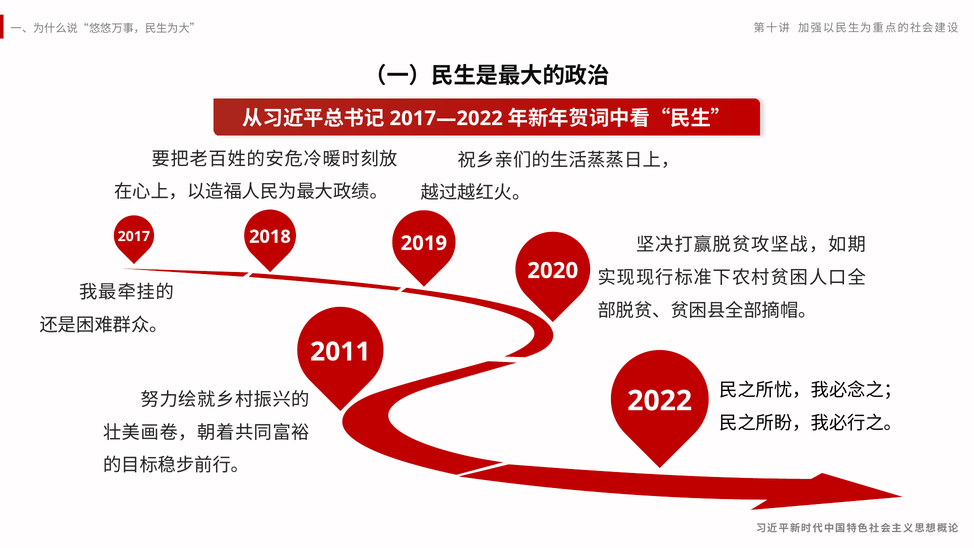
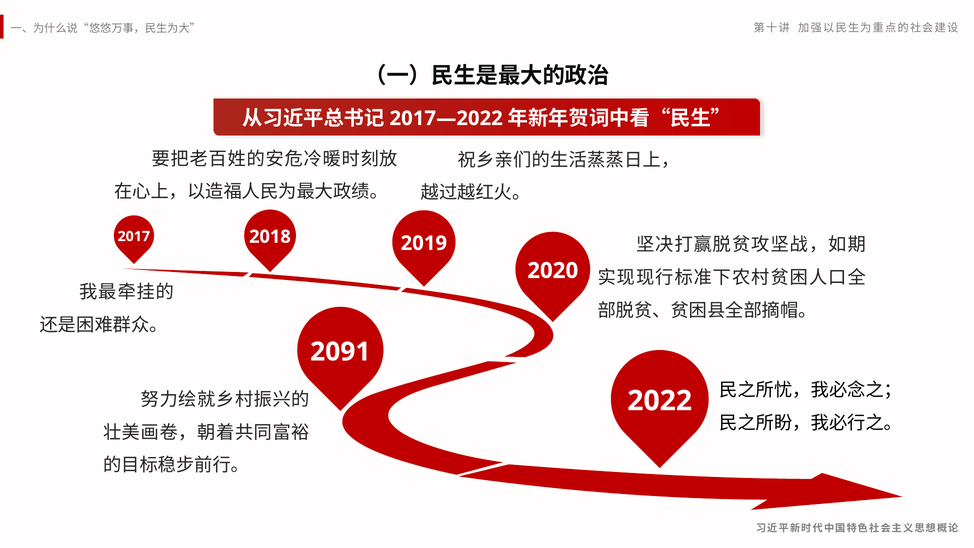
2011: 2011 -> 2091
